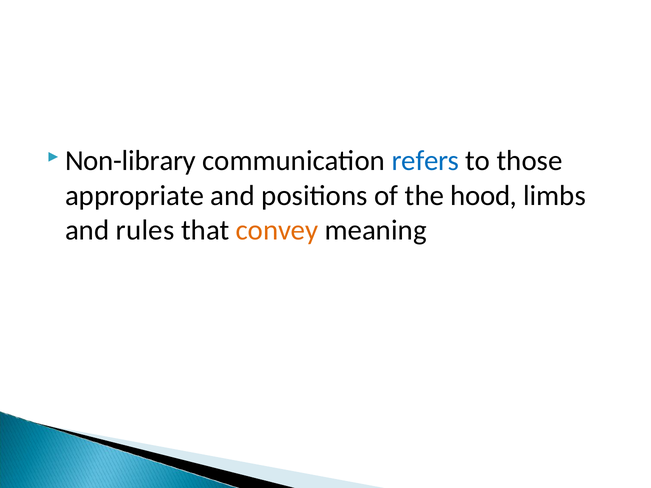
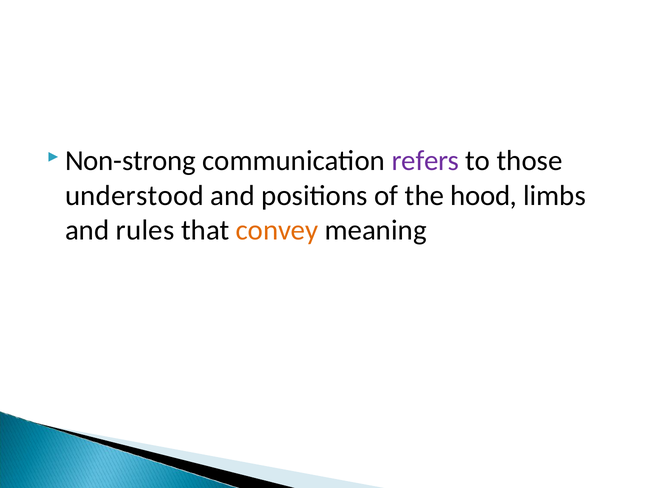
Non-library: Non-library -> Non-strong
refers colour: blue -> purple
appropriate: appropriate -> understood
